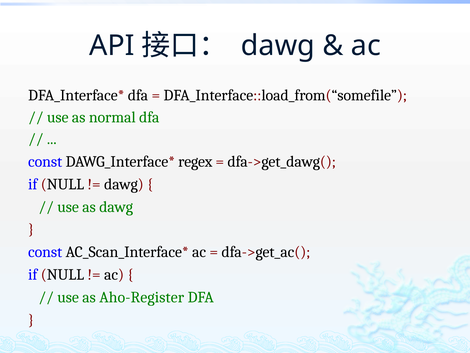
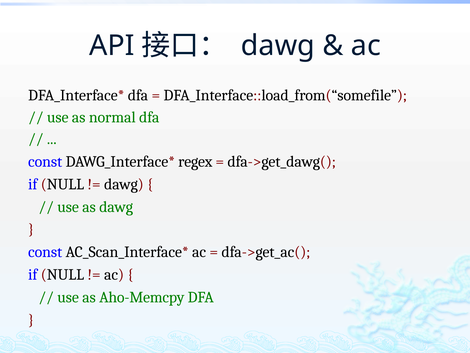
Aho-Register: Aho-Register -> Aho-Memcpy
